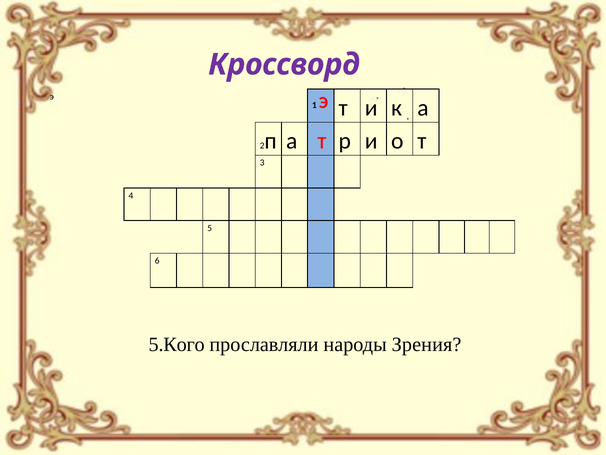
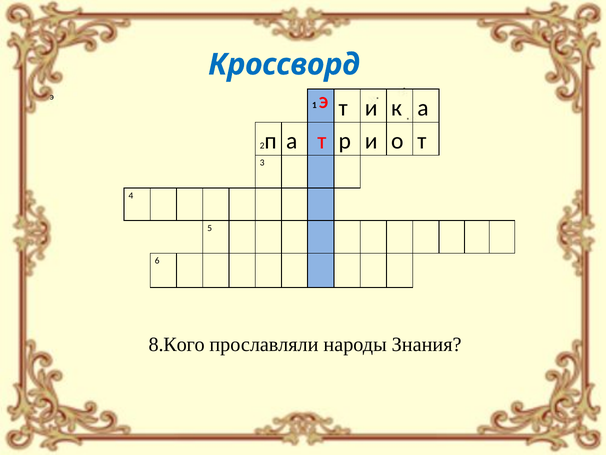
Кроссворд colour: purple -> blue
5.Кого: 5.Кого -> 8.Кого
Зрения: Зрения -> Знания
